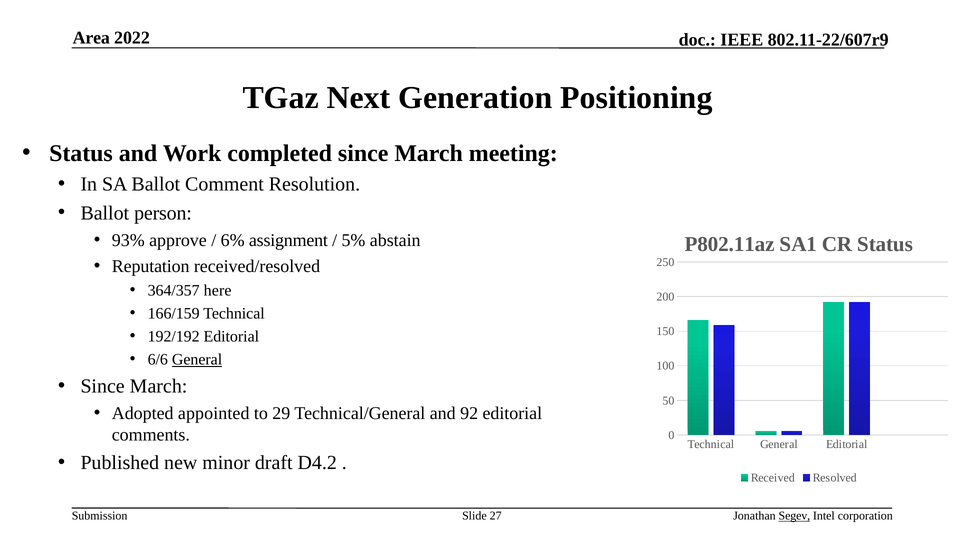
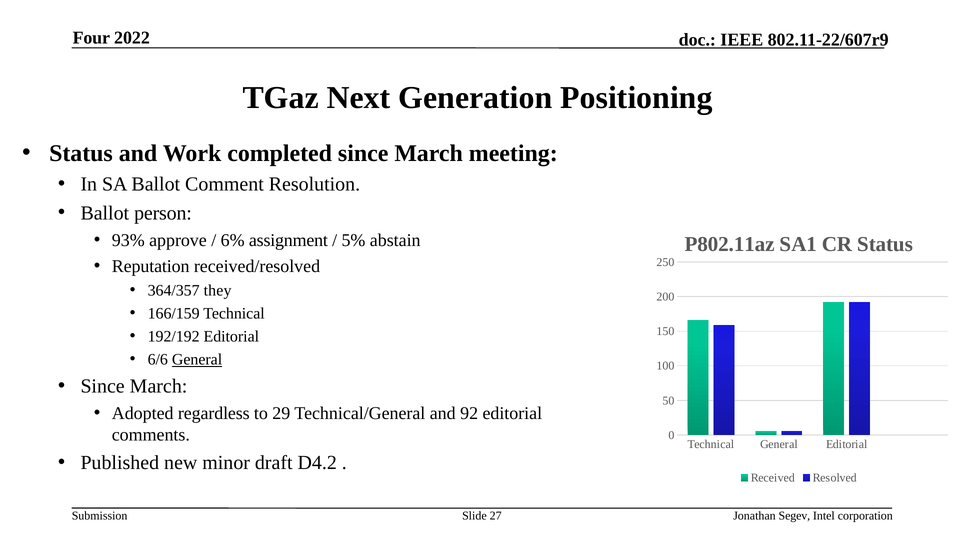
Area: Area -> Four
here: here -> they
appointed: appointed -> regardless
Segev underline: present -> none
